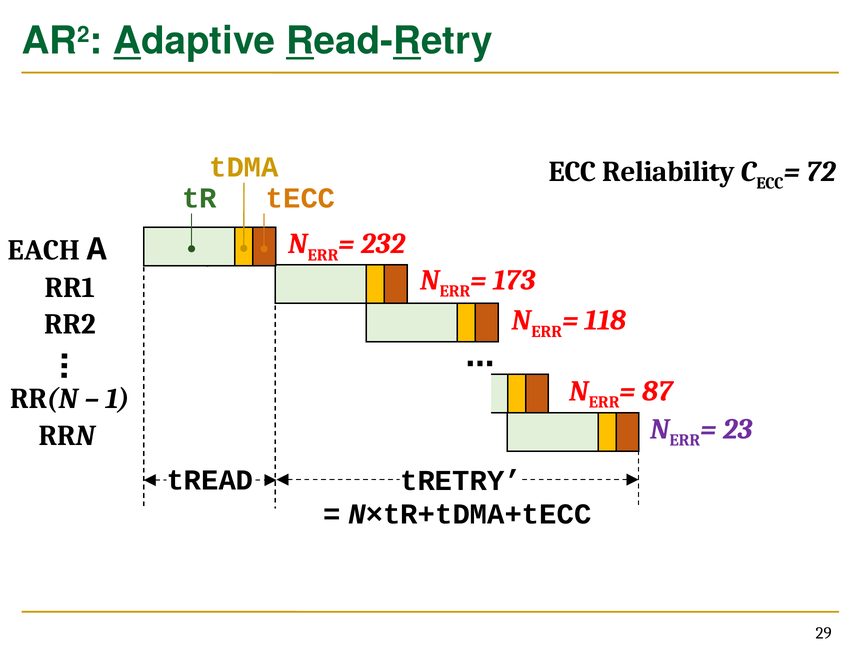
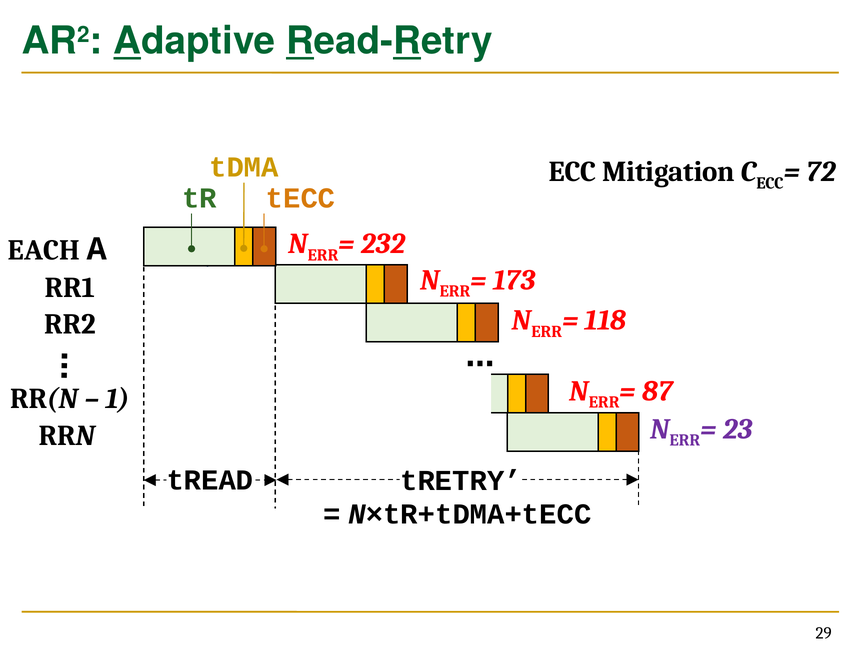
Reliability: Reliability -> Mitigation
